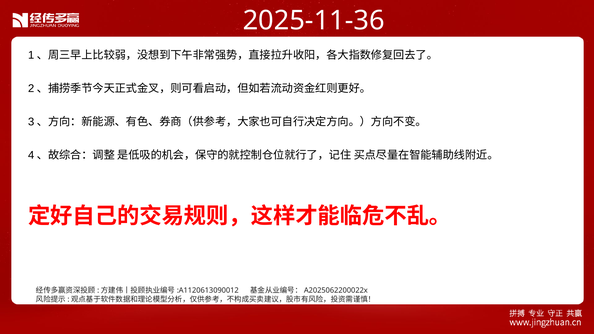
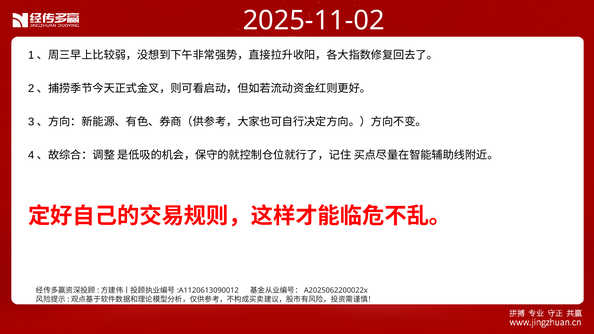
2025-11-36: 2025-11-36 -> 2025-11-02
